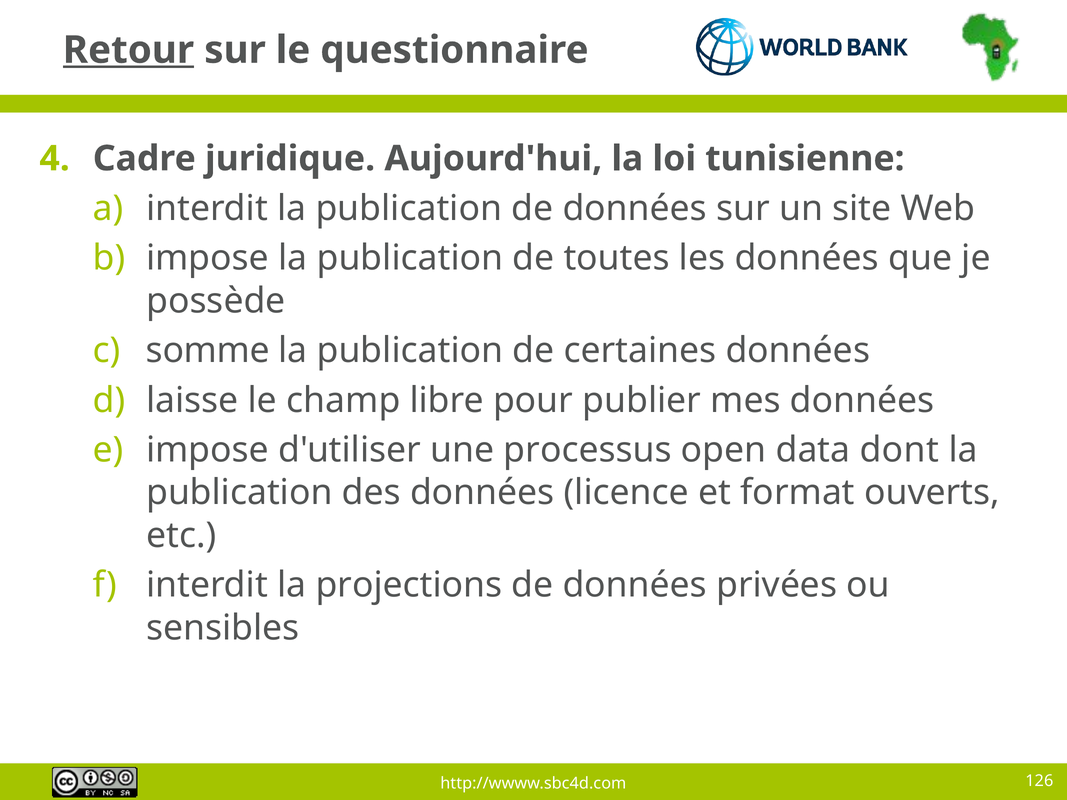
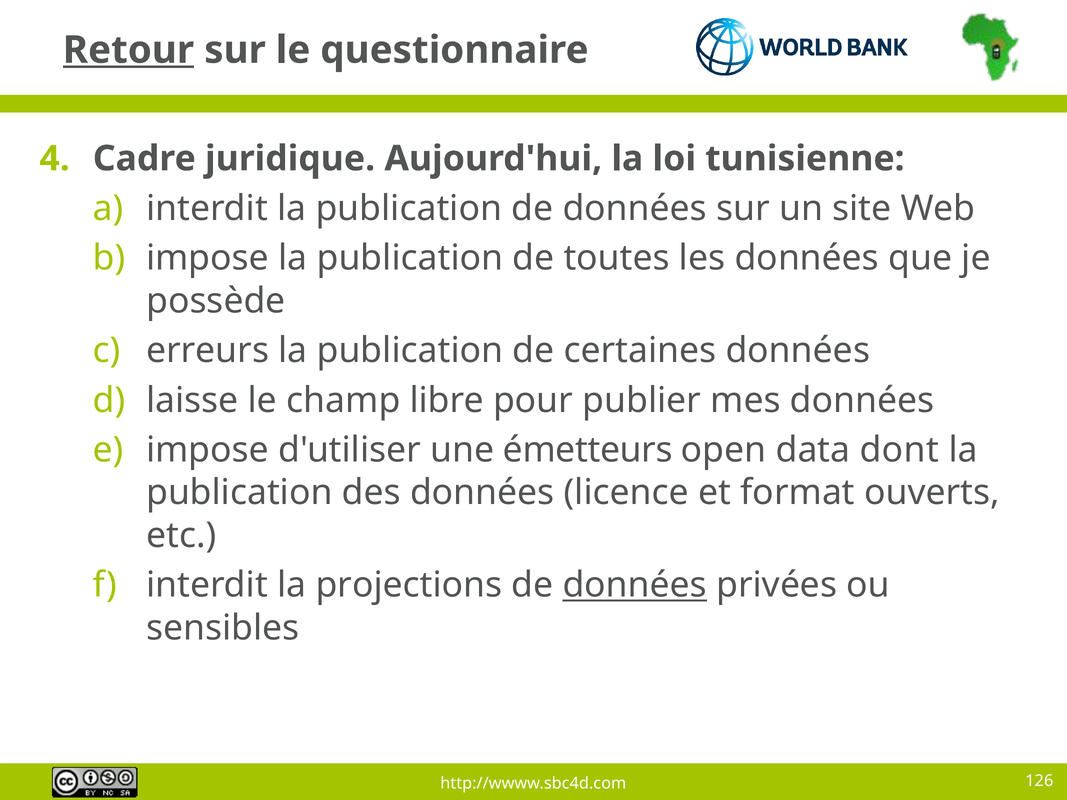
somme: somme -> erreurs
processus: processus -> émetteurs
données at (635, 585) underline: none -> present
